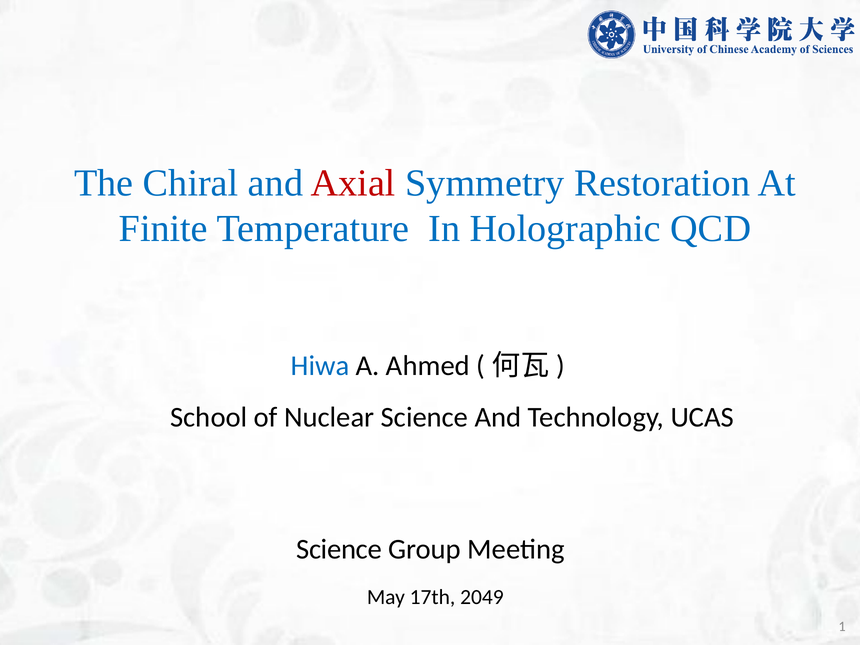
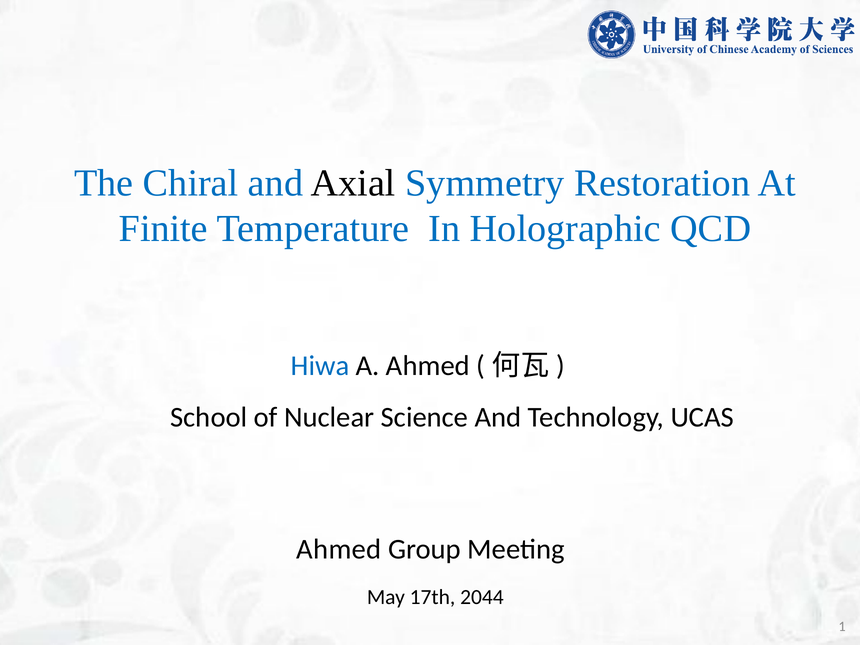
Axial colour: red -> black
Science at (339, 549): Science -> Ahmed
2049: 2049 -> 2044
